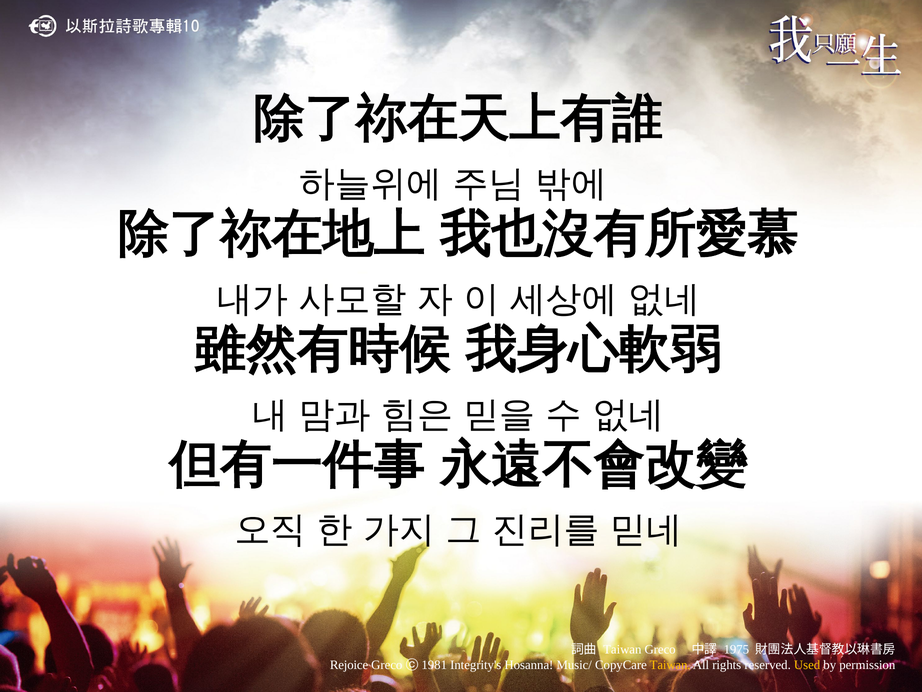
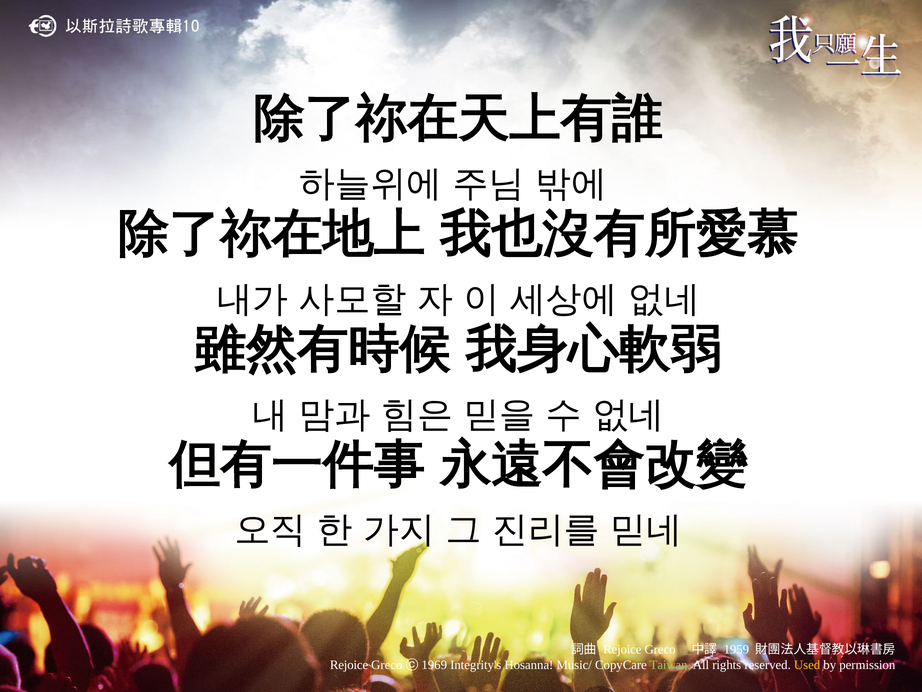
Taiwan at (622, 649): Taiwan -> Rejoice
1975: 1975 -> 1959
1981: 1981 -> 1969
Taiwan at (670, 664) colour: yellow -> light green
